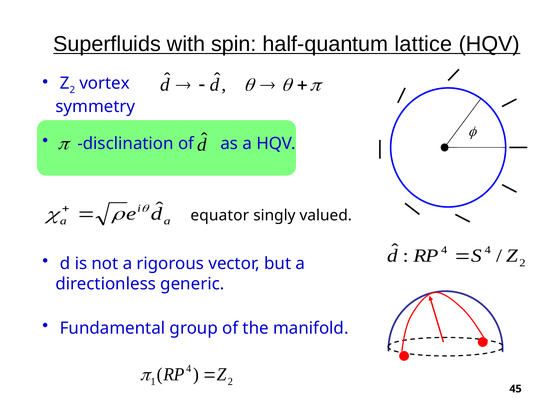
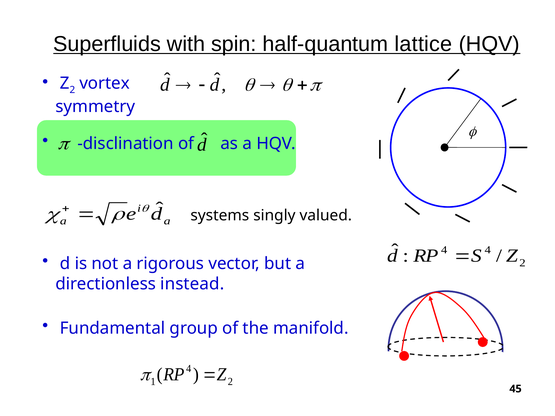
equator: equator -> systems
generic: generic -> instead
